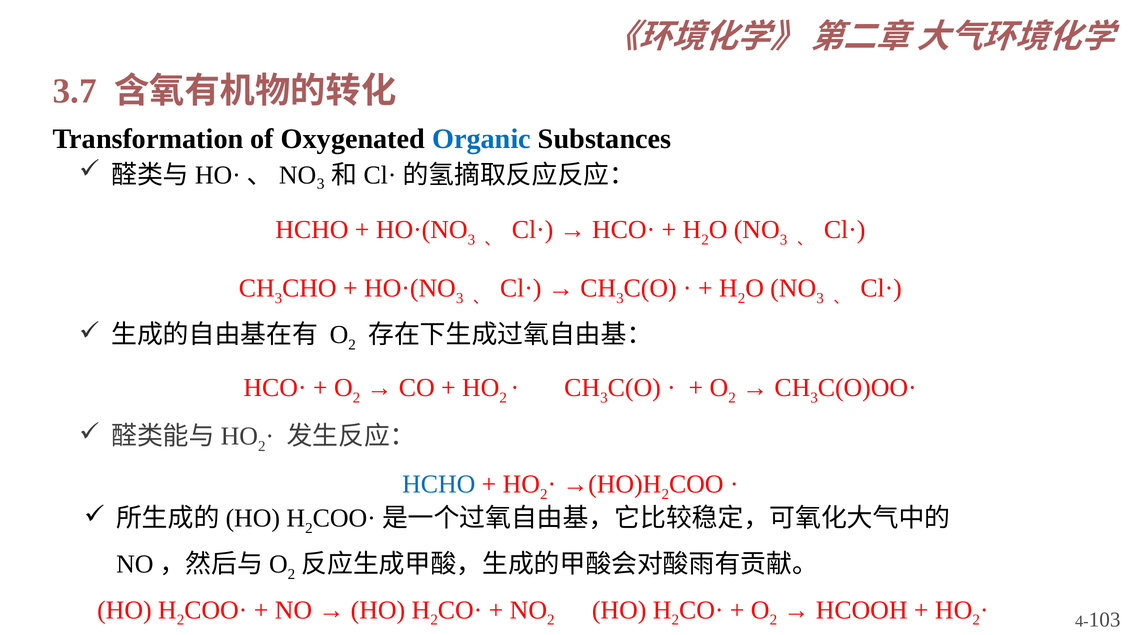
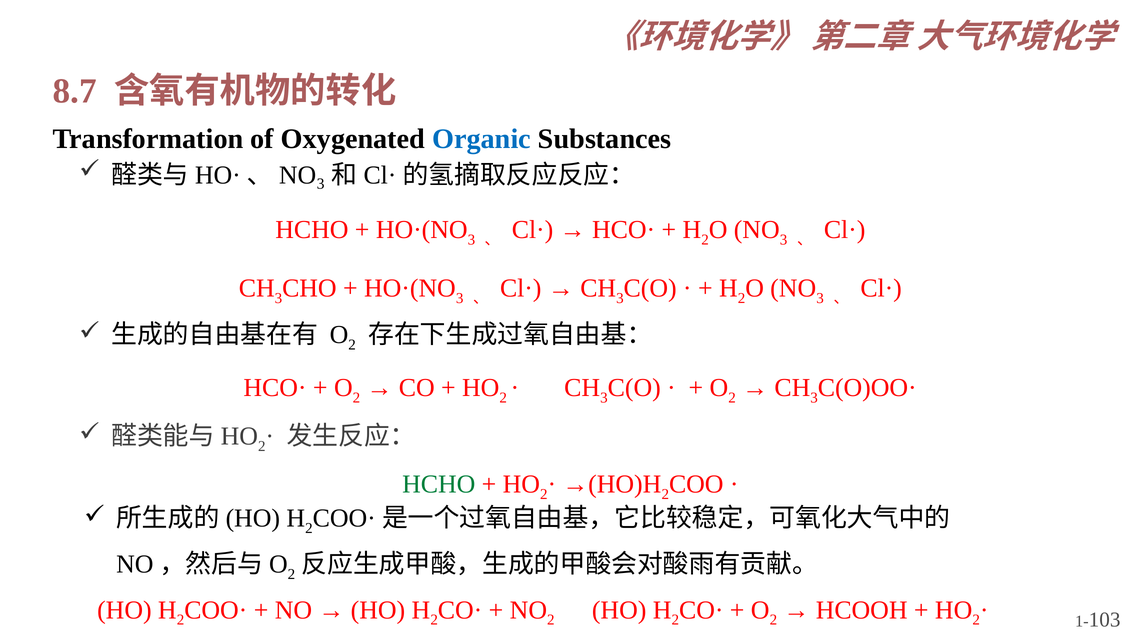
3.7: 3.7 -> 8.7
HCHO at (439, 484) colour: blue -> green
4-: 4- -> 1-
